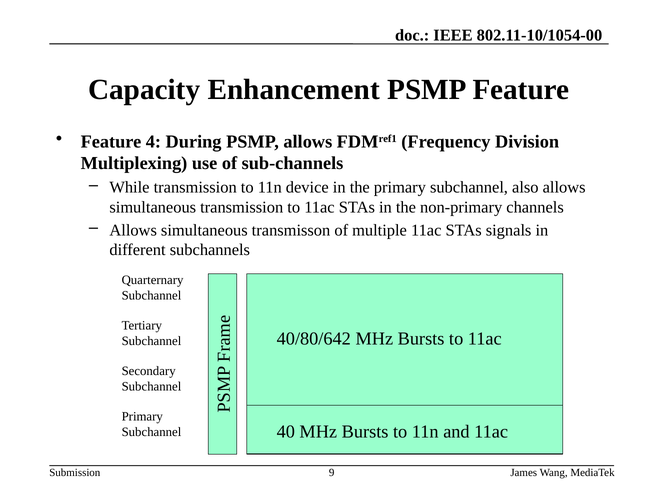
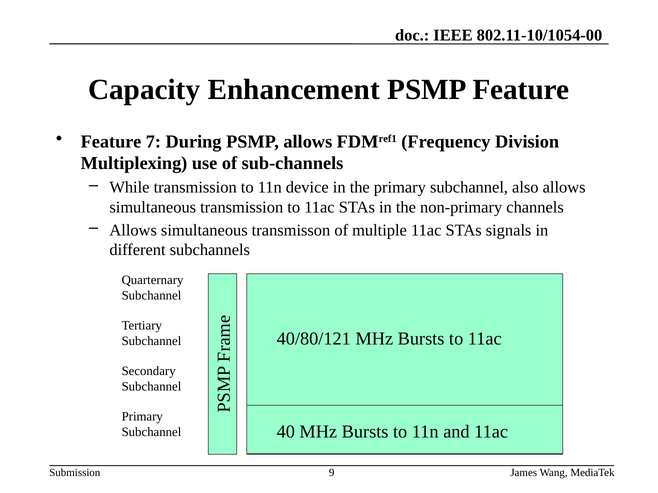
4: 4 -> 7
40/80/642: 40/80/642 -> 40/80/121
